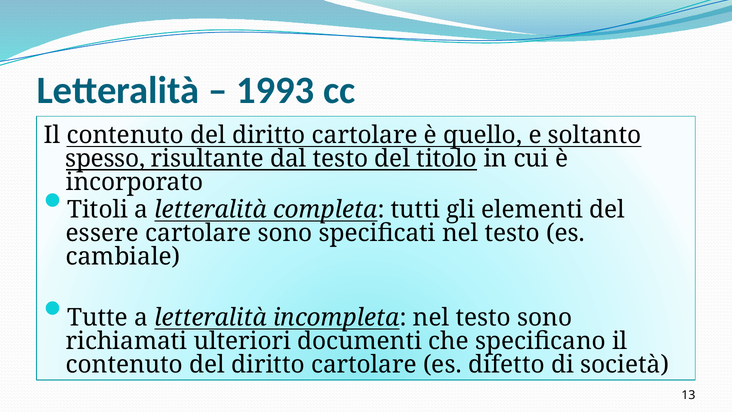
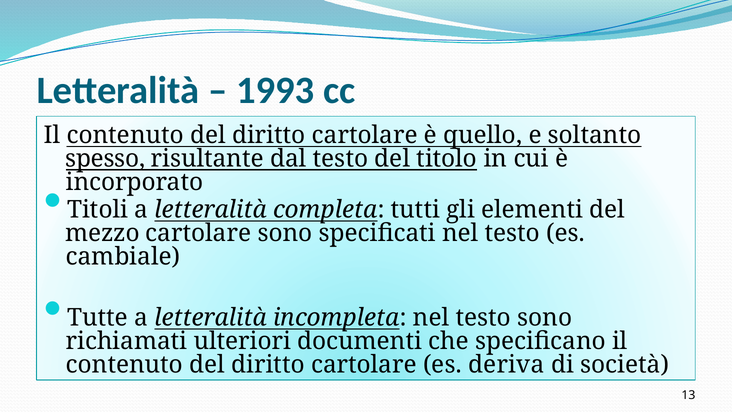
essere: essere -> mezzo
difetto: difetto -> deriva
